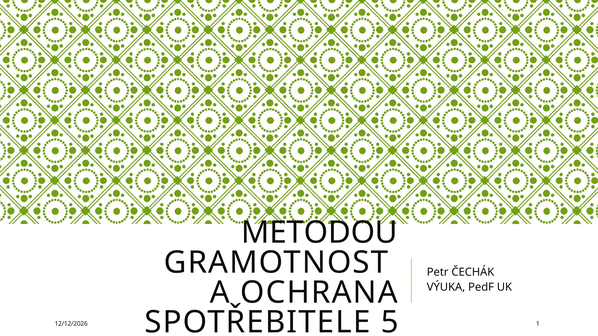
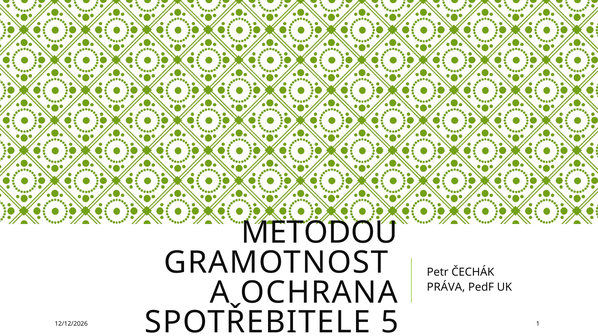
VÝUKA: VÝUKA -> PRÁVA
